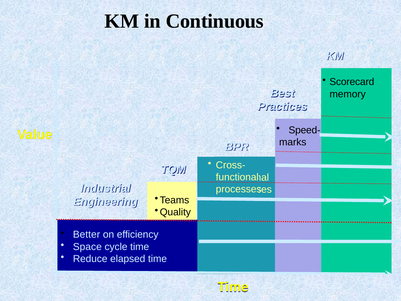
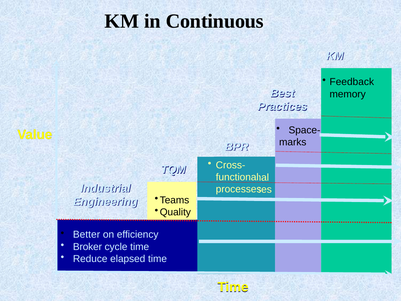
Scorecard: Scorecard -> Feedback
Speed-: Speed- -> Space-
Space: Space -> Broker
